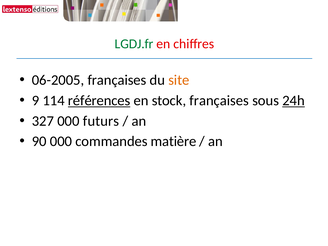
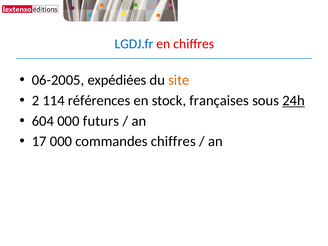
LGDJ.fr colour: green -> blue
06-2005 françaises: françaises -> expédiées
9: 9 -> 2
références underline: present -> none
327: 327 -> 604
90: 90 -> 17
commandes matière: matière -> chiffres
